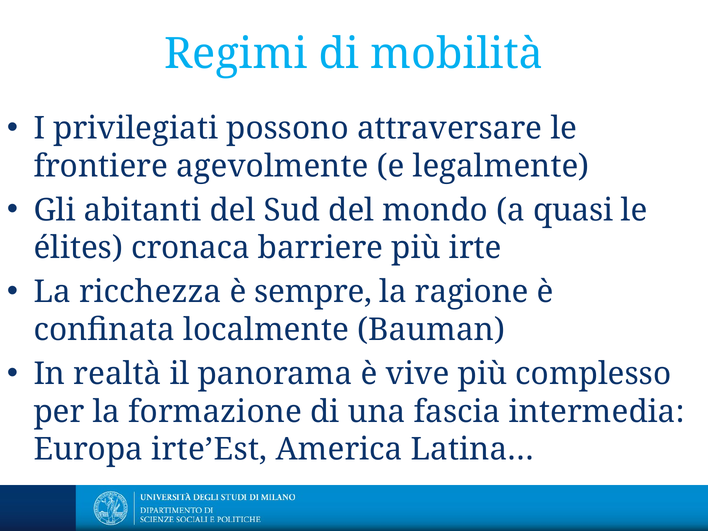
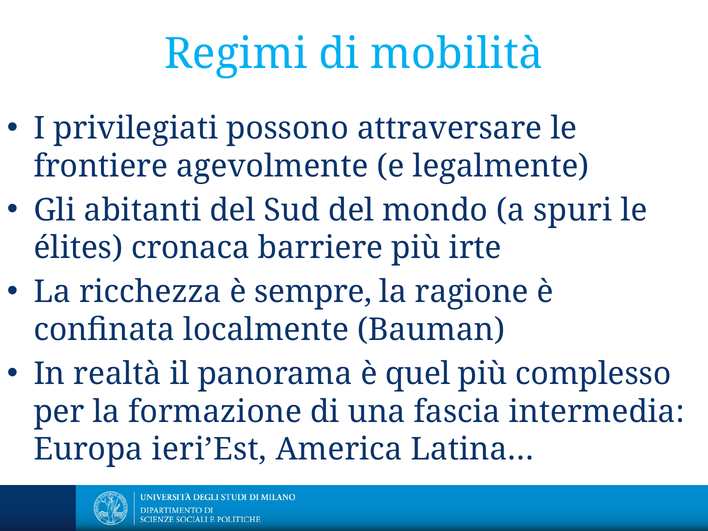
quasi: quasi -> spuri
vive: vive -> quel
irte’Est: irte’Est -> ieri’Est
